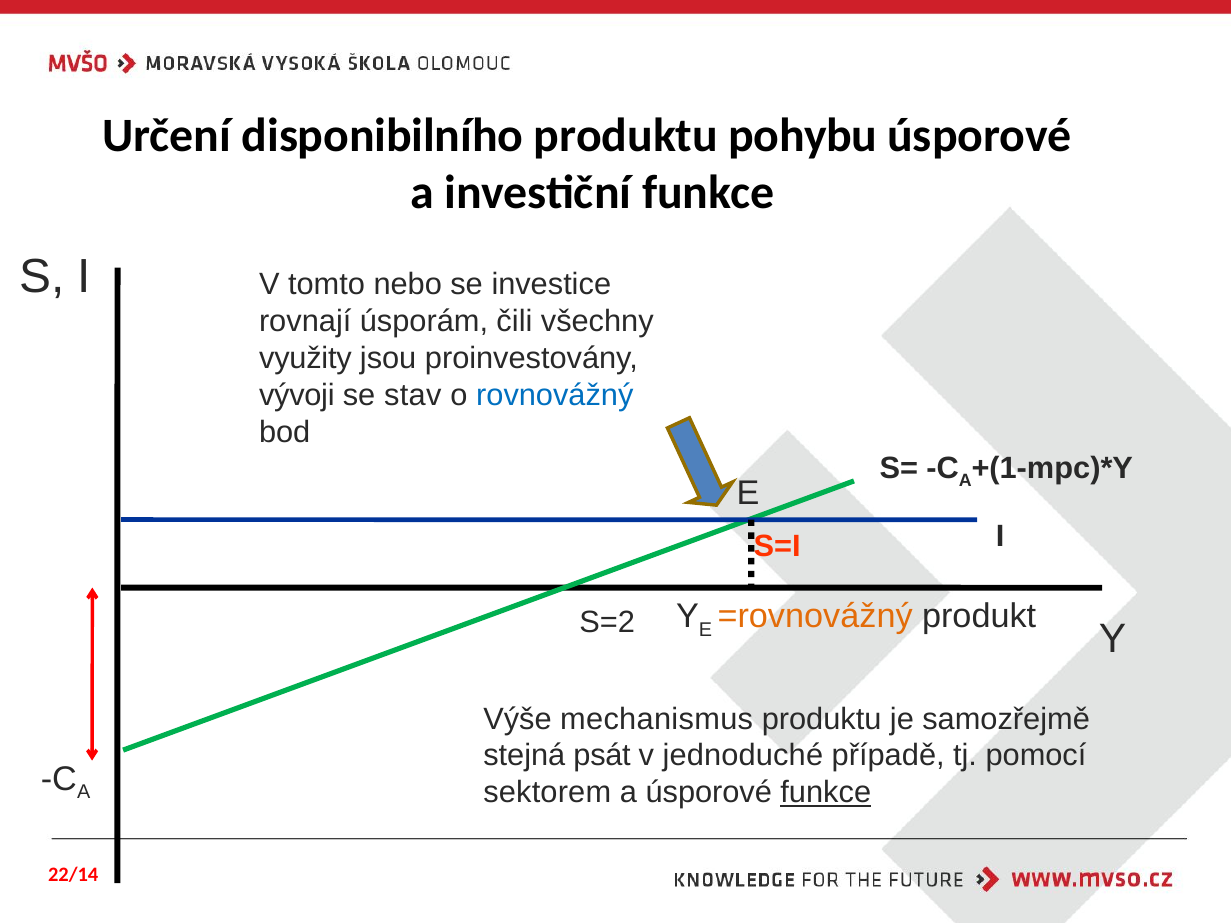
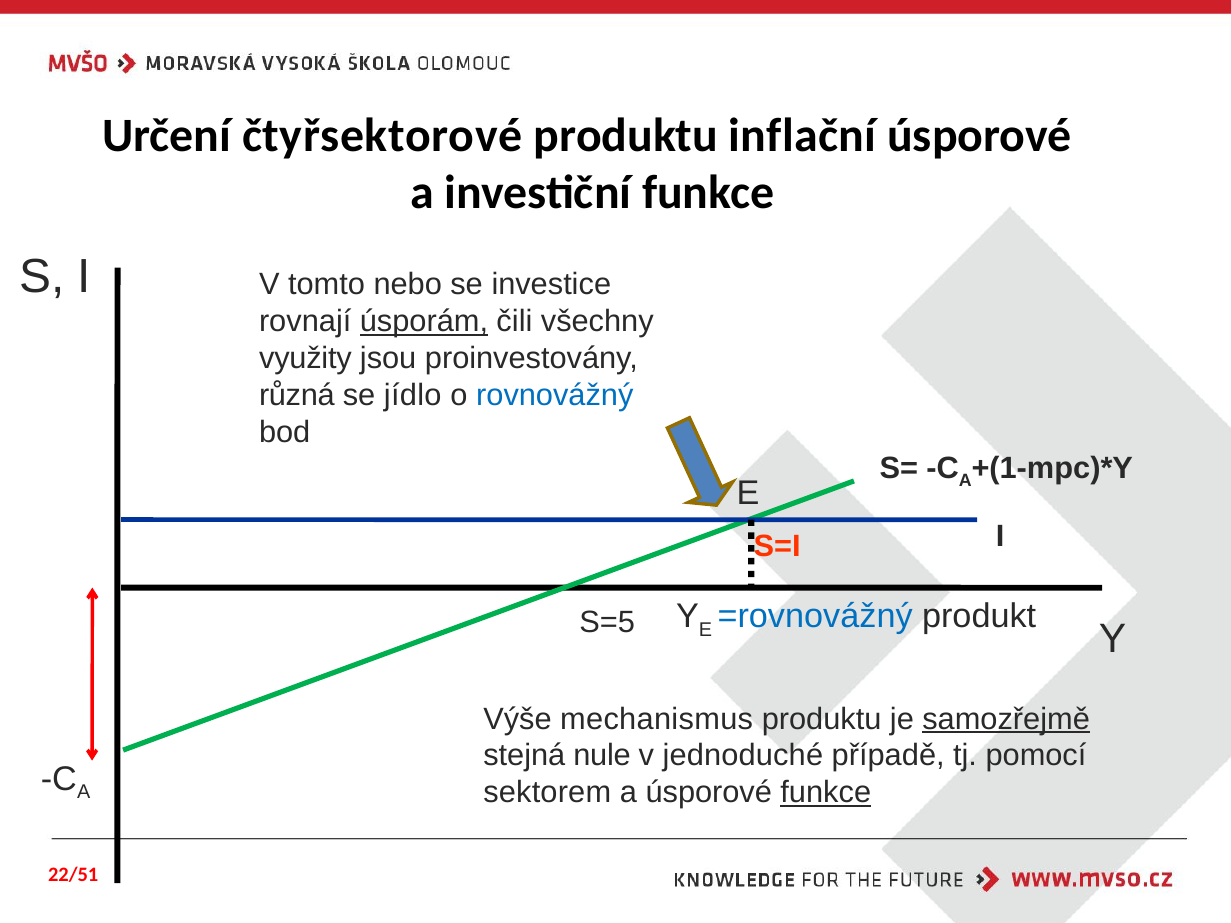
disponibilního: disponibilního -> čtyřsektorové
pohybu: pohybu -> inflační
úsporám underline: none -> present
vývoji: vývoji -> různá
stav: stav -> jídlo
=rovnovážný colour: orange -> blue
S=2: S=2 -> S=5
samozřejmě underline: none -> present
psát: psát -> nule
22/14: 22/14 -> 22/51
